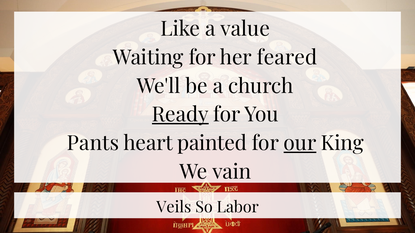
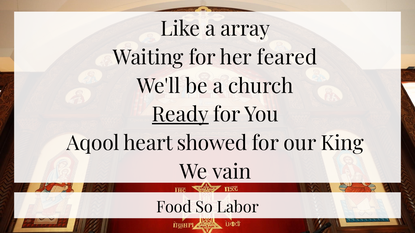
value: value -> array
Pants: Pants -> Aqool
painted: painted -> showed
our underline: present -> none
Veils: Veils -> Food
